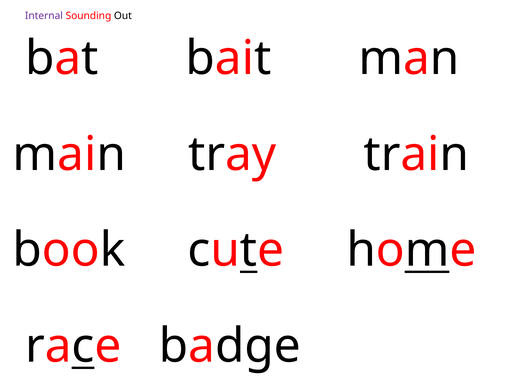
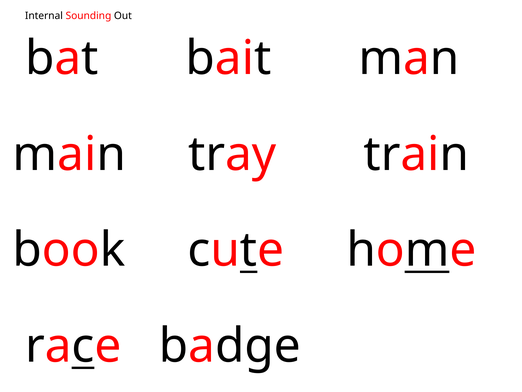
Internal colour: purple -> black
